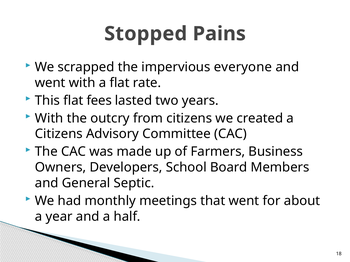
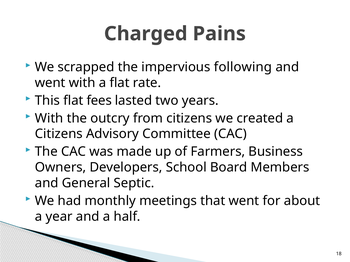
Stopped: Stopped -> Charged
everyone: everyone -> following
